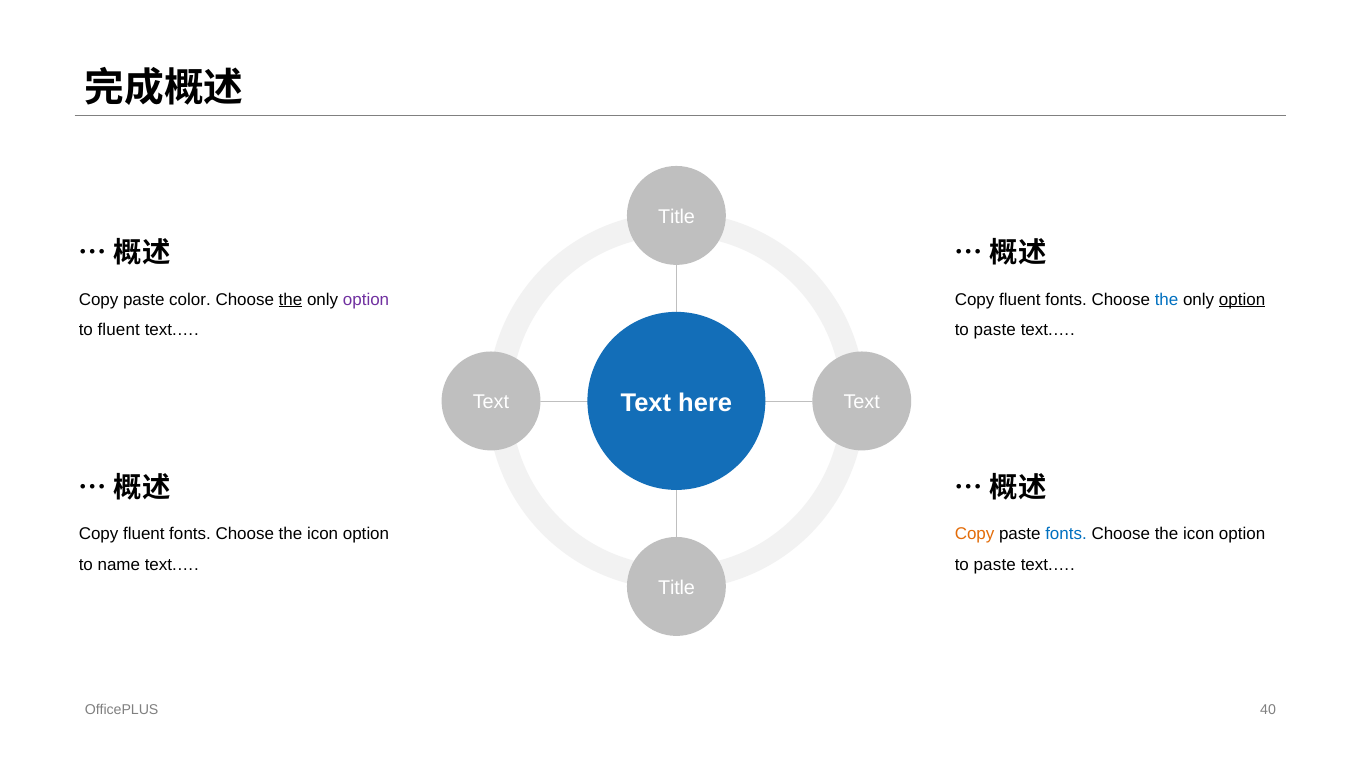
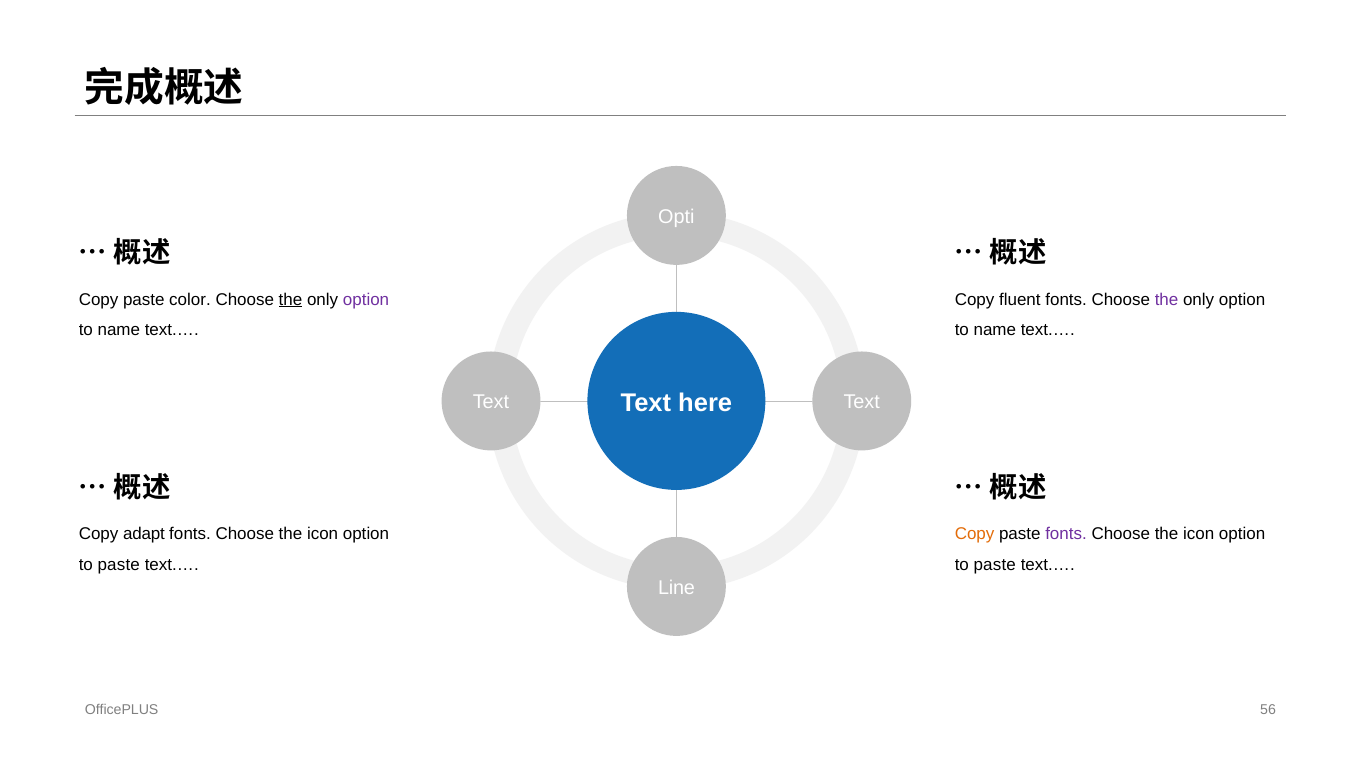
Title at (676, 217): Title -> Opti
the at (1167, 299) colour: blue -> purple
option at (1242, 299) underline: present -> none
fluent at (119, 330): fluent -> name
paste at (995, 330): paste -> name
fluent at (144, 534): fluent -> adapt
fonts at (1066, 534) colour: blue -> purple
name at (119, 564): name -> paste
Title at (676, 587): Title -> Line
40: 40 -> 56
